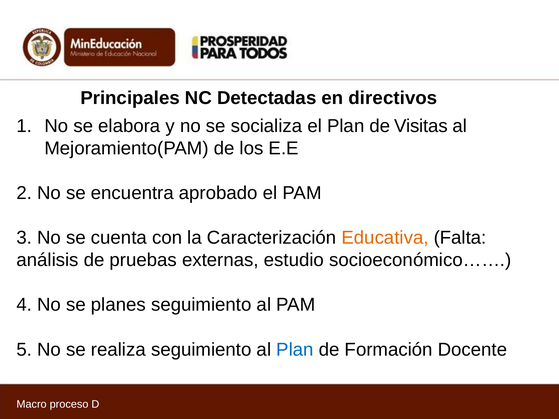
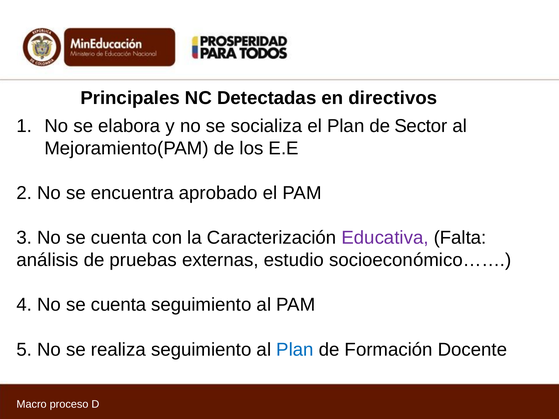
Visitas: Visitas -> Sector
Educativa colour: orange -> purple
4 No se planes: planes -> cuenta
